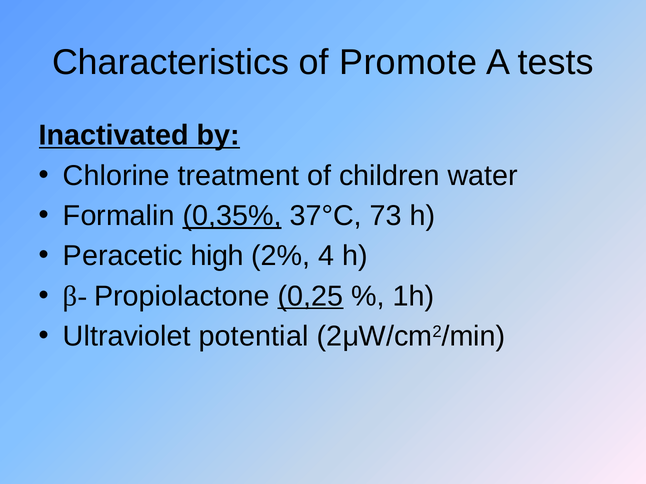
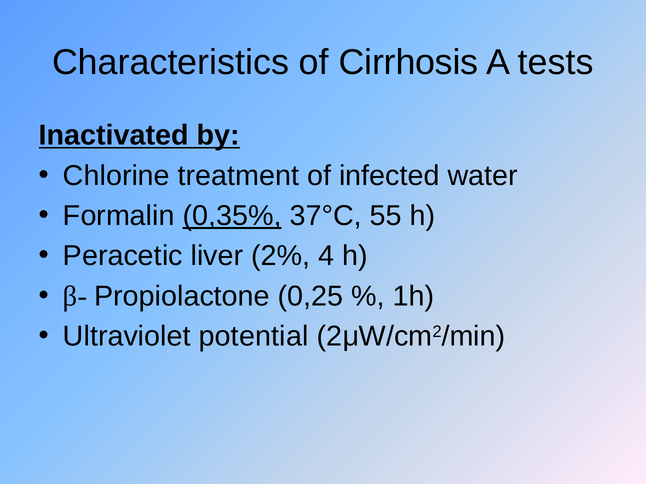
Promote: Promote -> Cirrhosis
children: children -> infected
73: 73 -> 55
high: high -> liver
0,25 underline: present -> none
